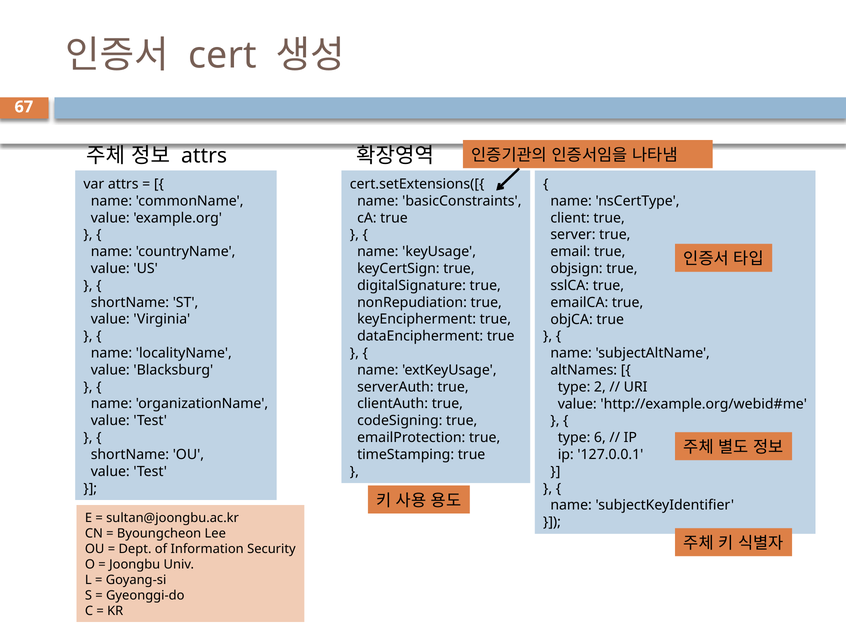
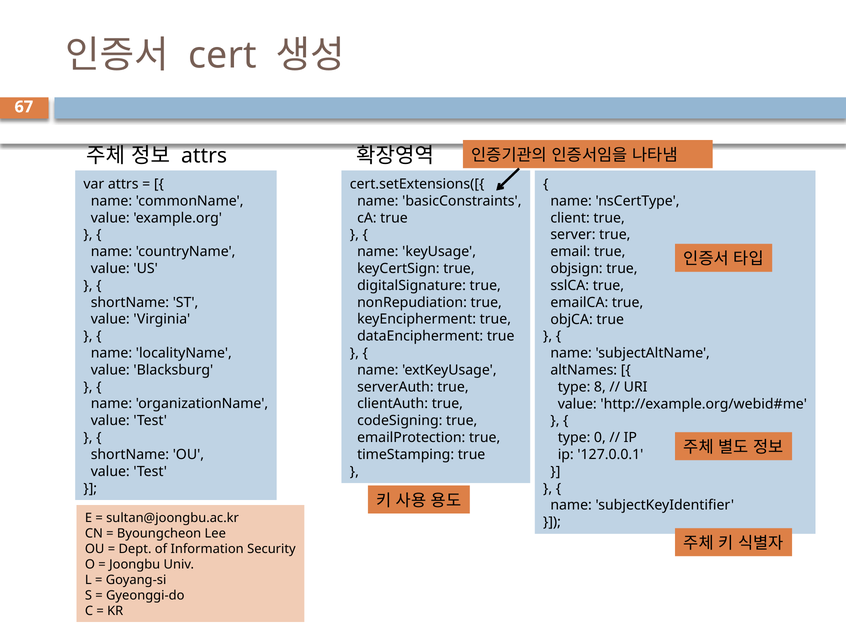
2: 2 -> 8
6: 6 -> 0
